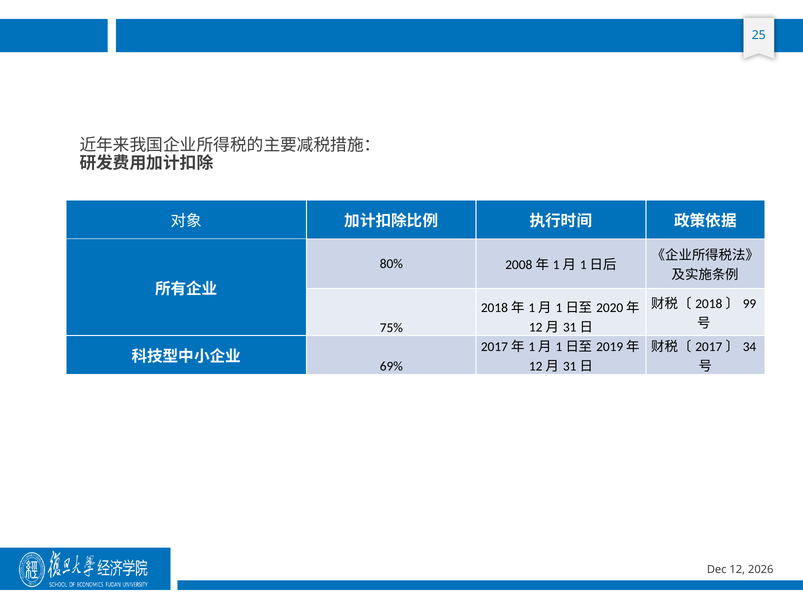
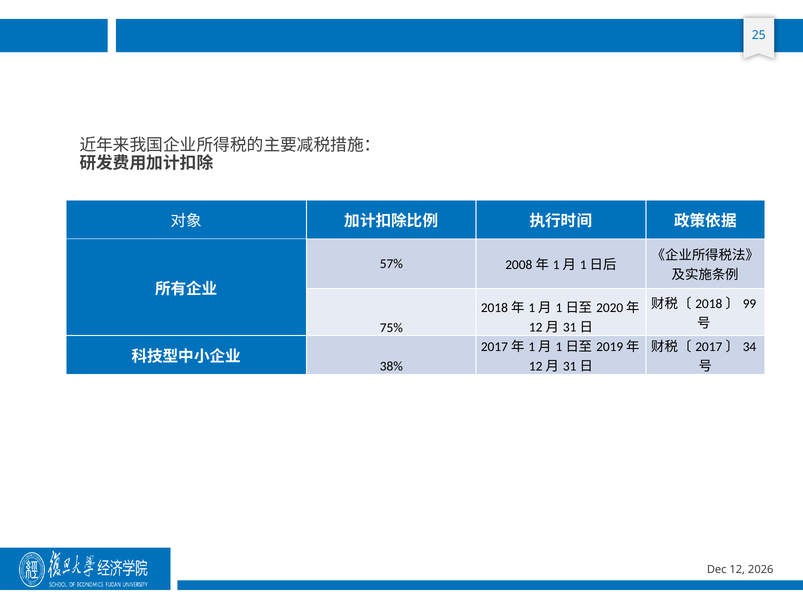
80%: 80% -> 57%
69%: 69% -> 38%
